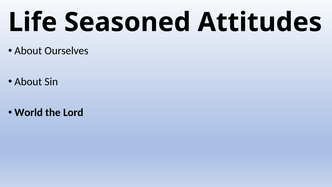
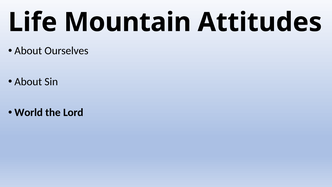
Seasoned: Seasoned -> Mountain
